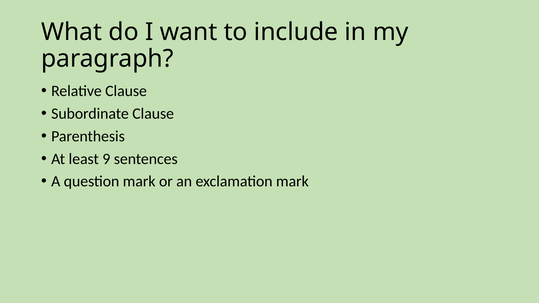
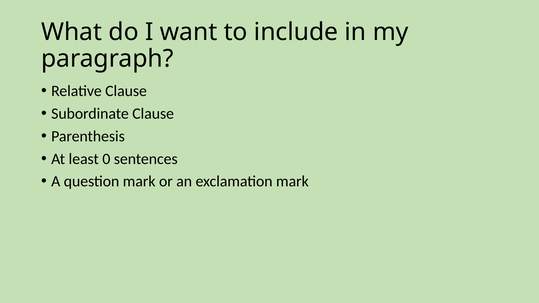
9: 9 -> 0
